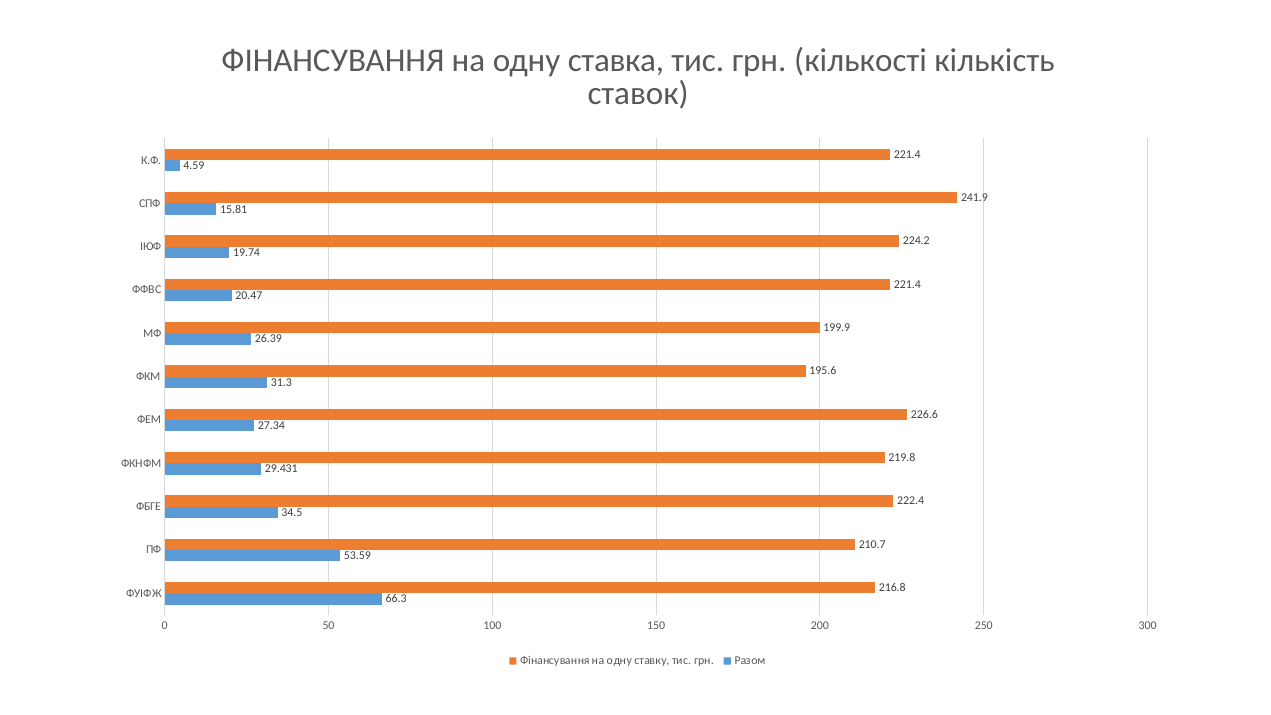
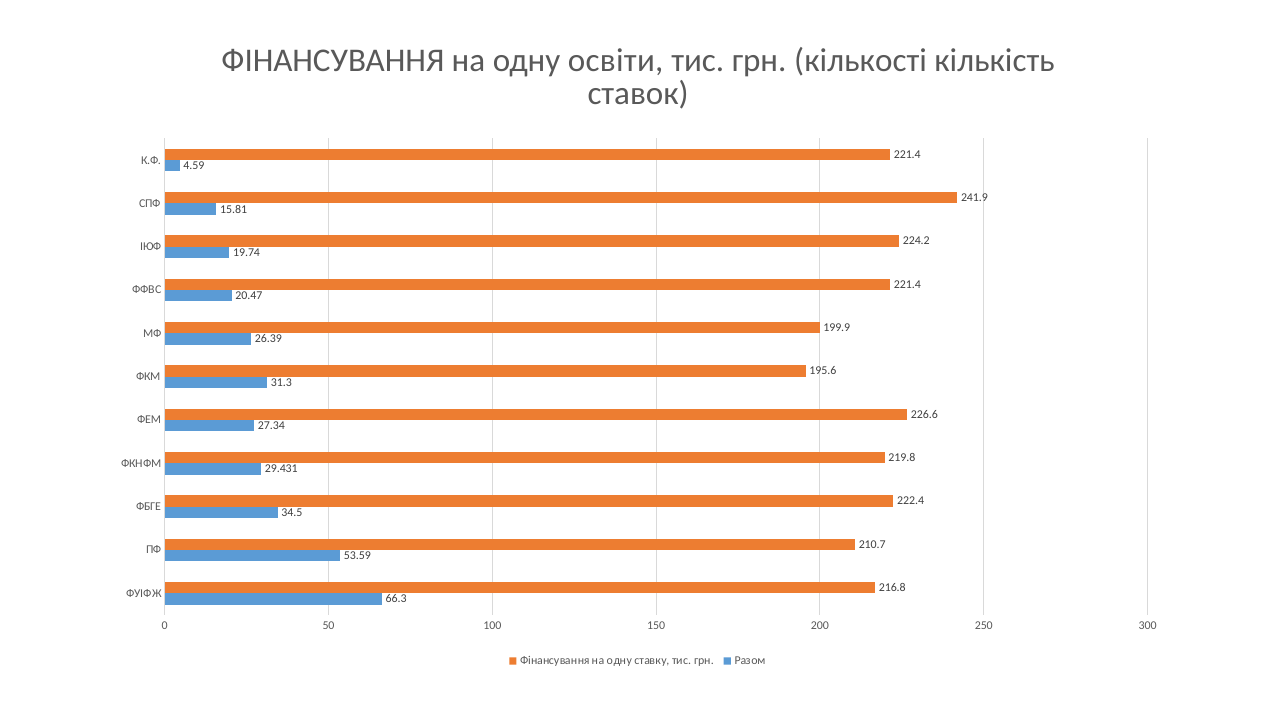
ставка: ставка -> освіти
